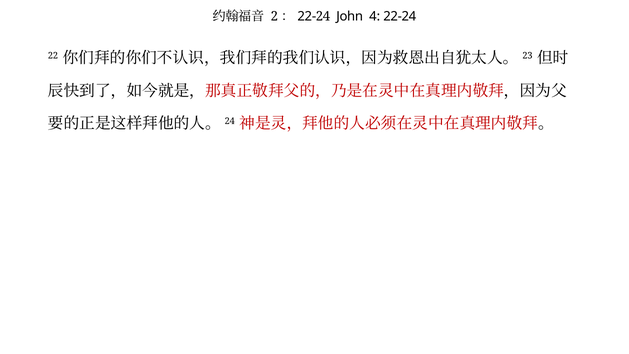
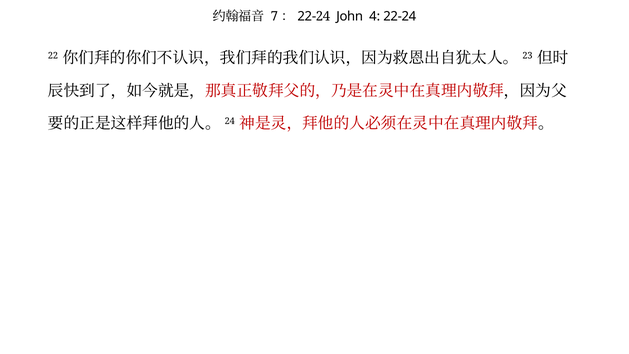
2: 2 -> 7
